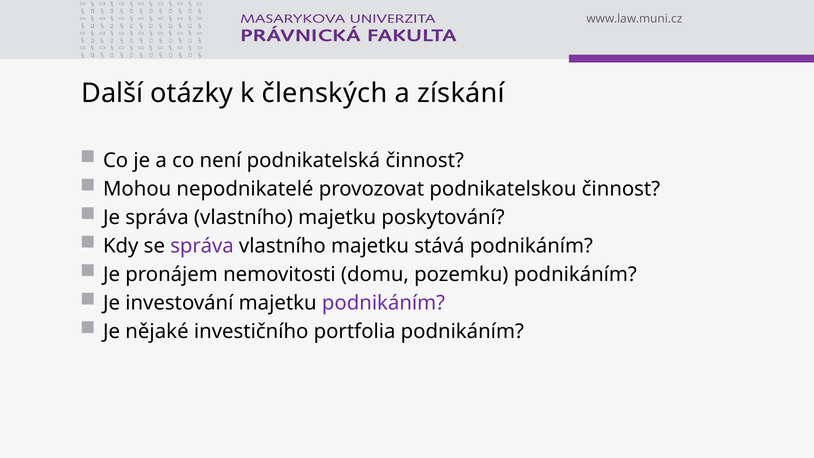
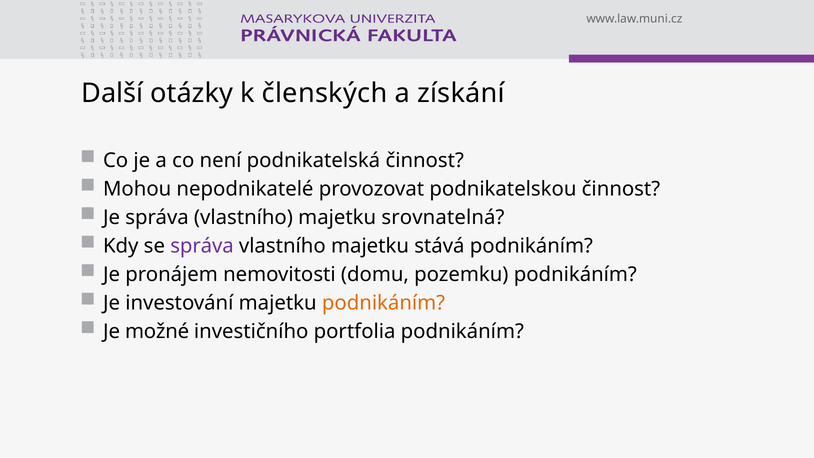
poskytování: poskytování -> srovnatelná
podnikáním at (384, 303) colour: purple -> orange
nějaké: nějaké -> možné
